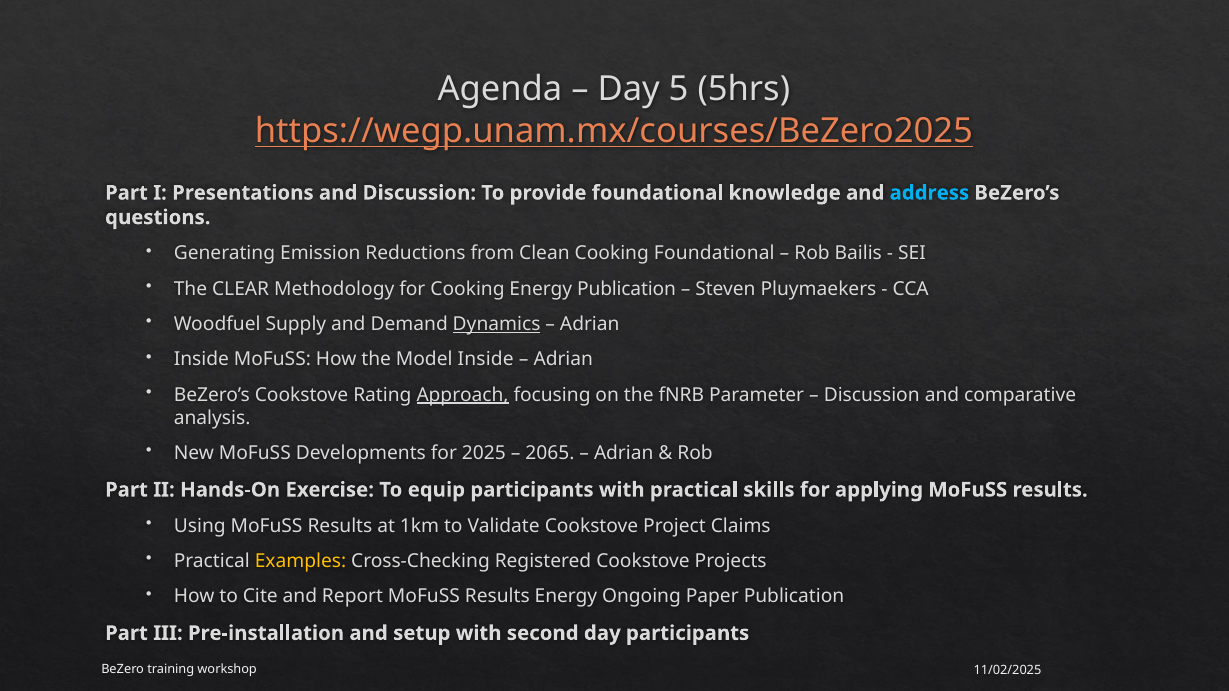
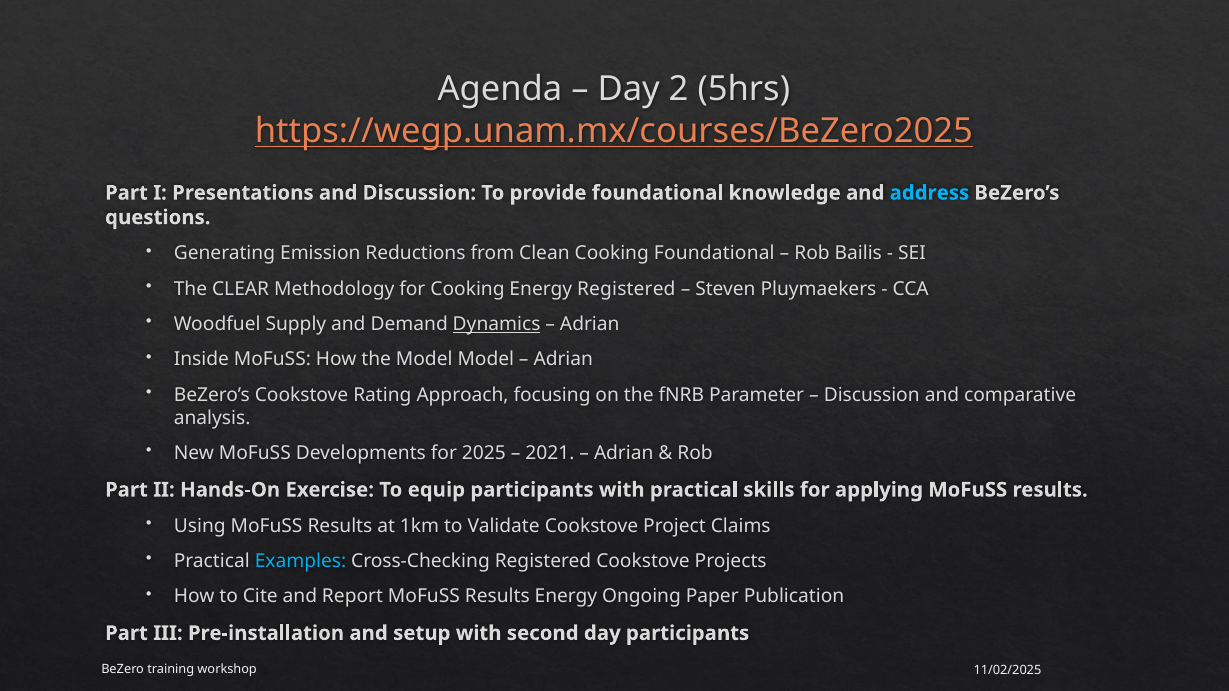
5: 5 -> 2
Energy Publication: Publication -> Registered
Model Inside: Inside -> Model
Approach underline: present -> none
2065: 2065 -> 2021
Examples colour: yellow -> light blue
